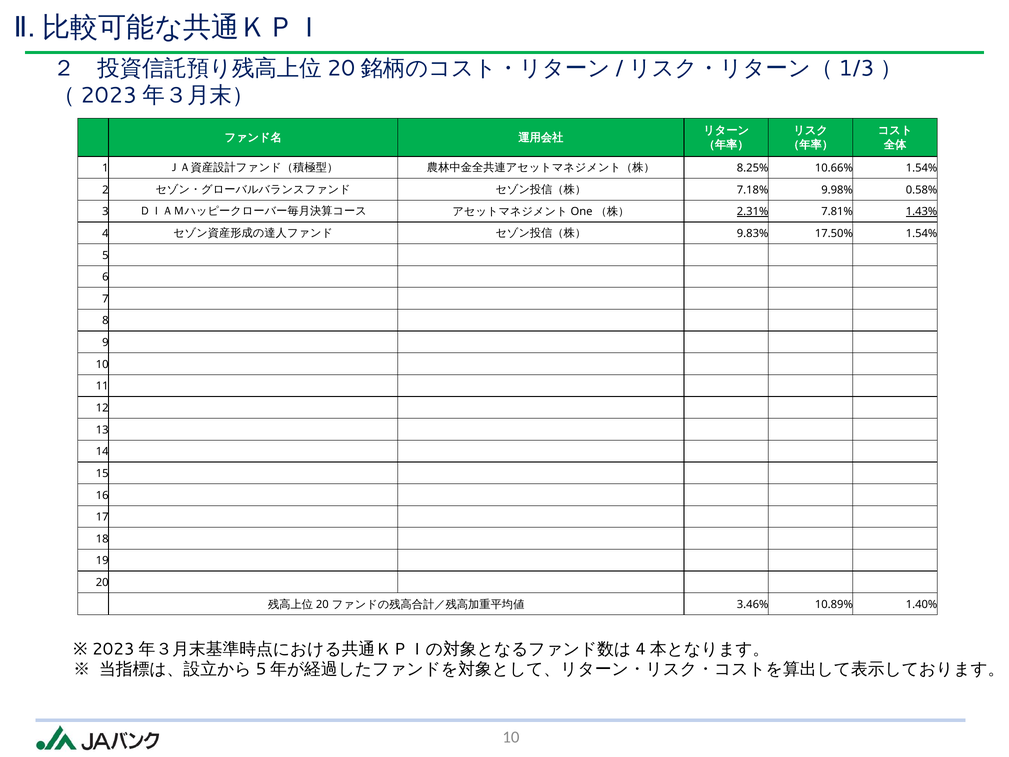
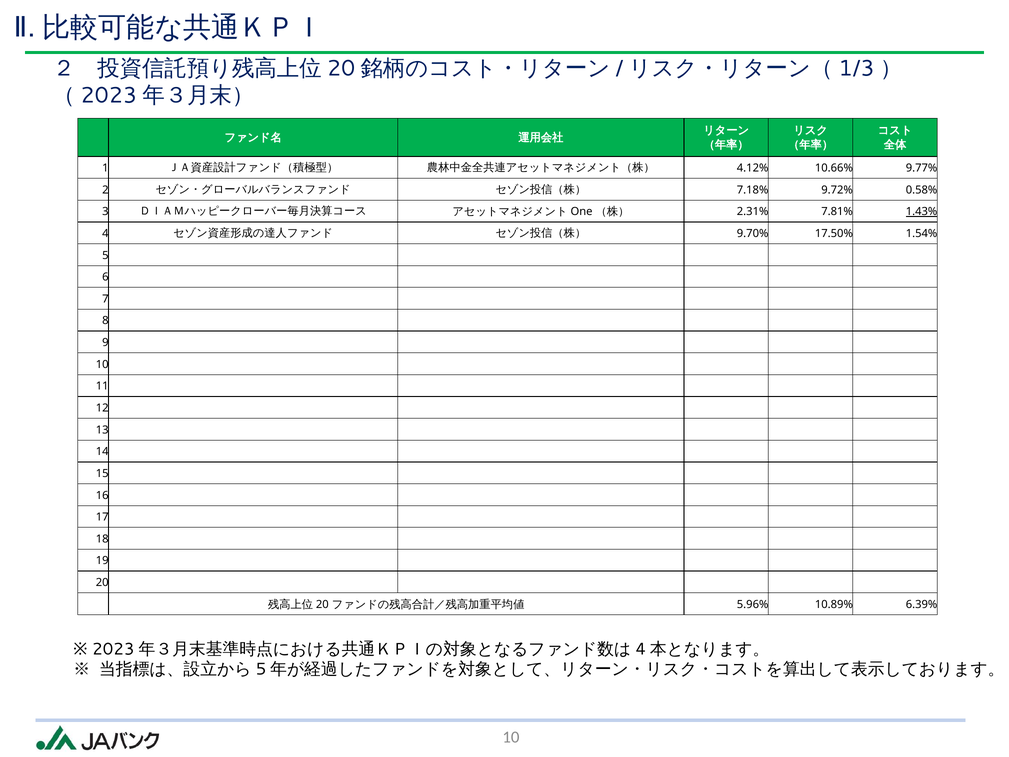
8.25%: 8.25% -> 4.12%
10.66% 1.54%: 1.54% -> 9.77%
9.98%: 9.98% -> 9.72%
2.31% underline: present -> none
9.83%: 9.83% -> 9.70%
3.46%: 3.46% -> 5.96%
1.40%: 1.40% -> 6.39%
